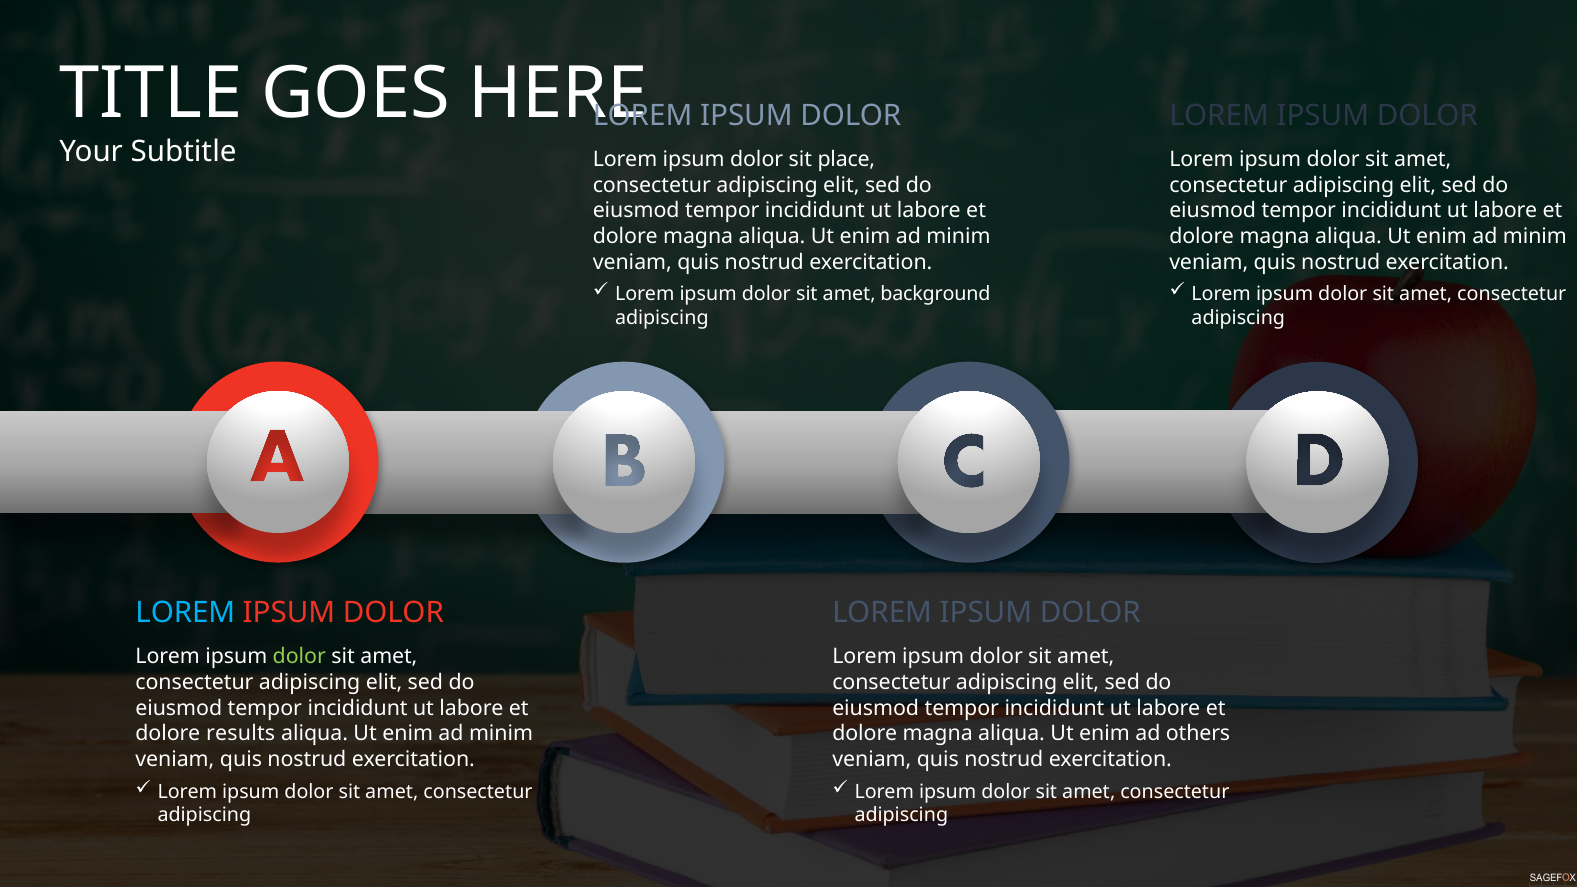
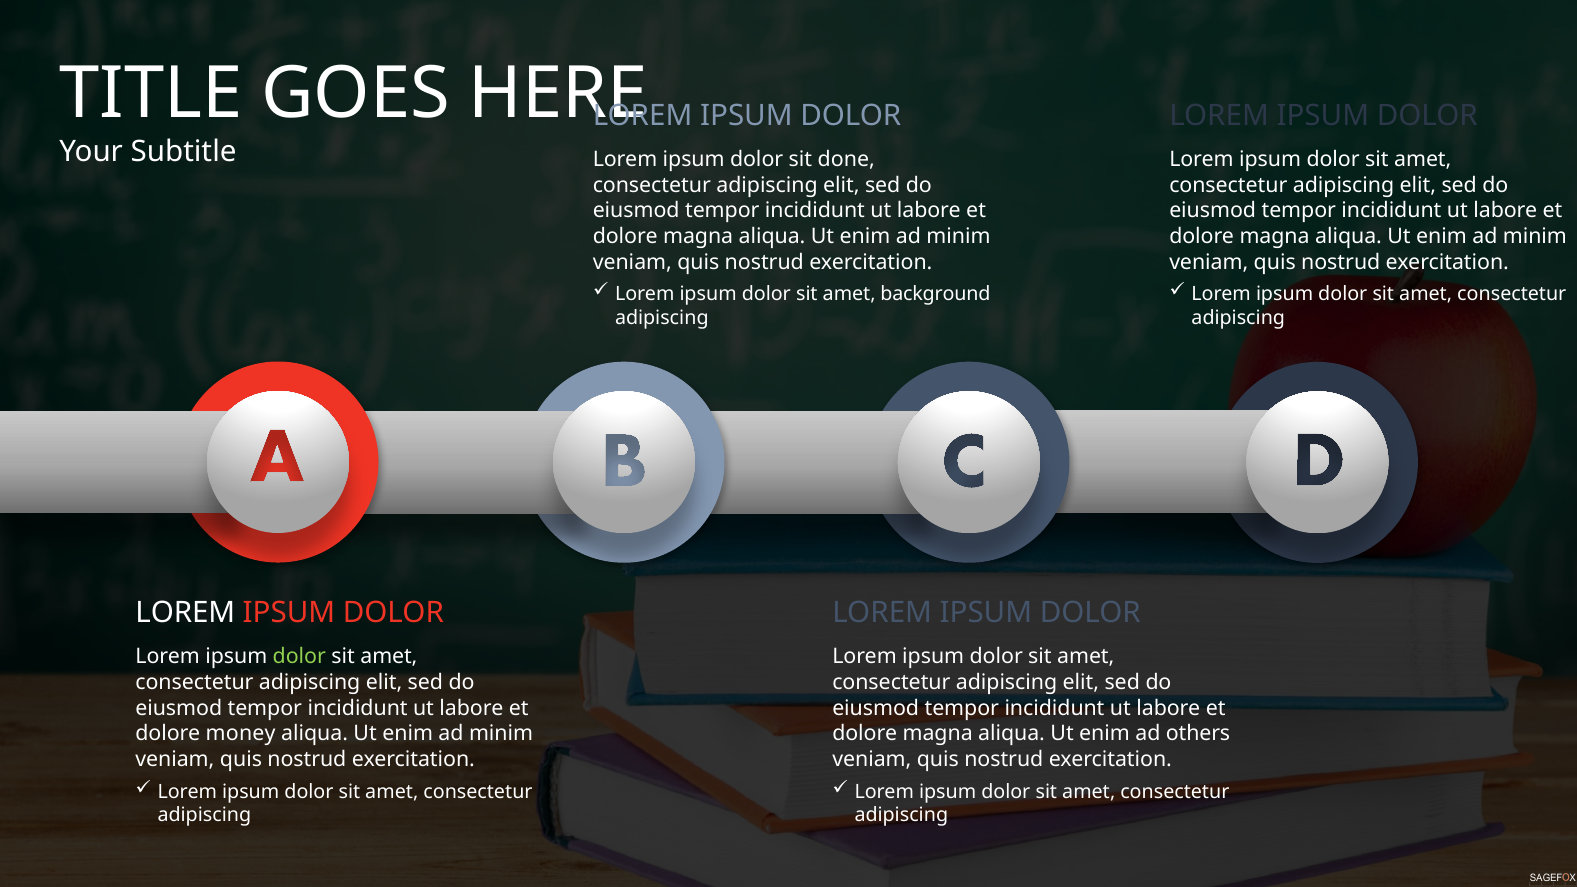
place: place -> done
LOREM at (185, 613) colour: light blue -> white
results: results -> money
